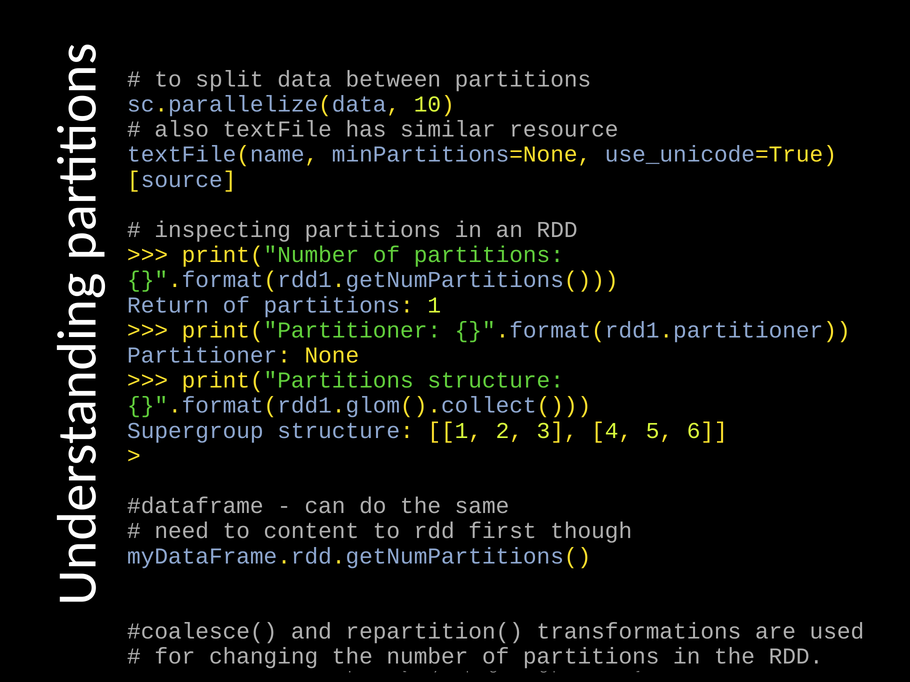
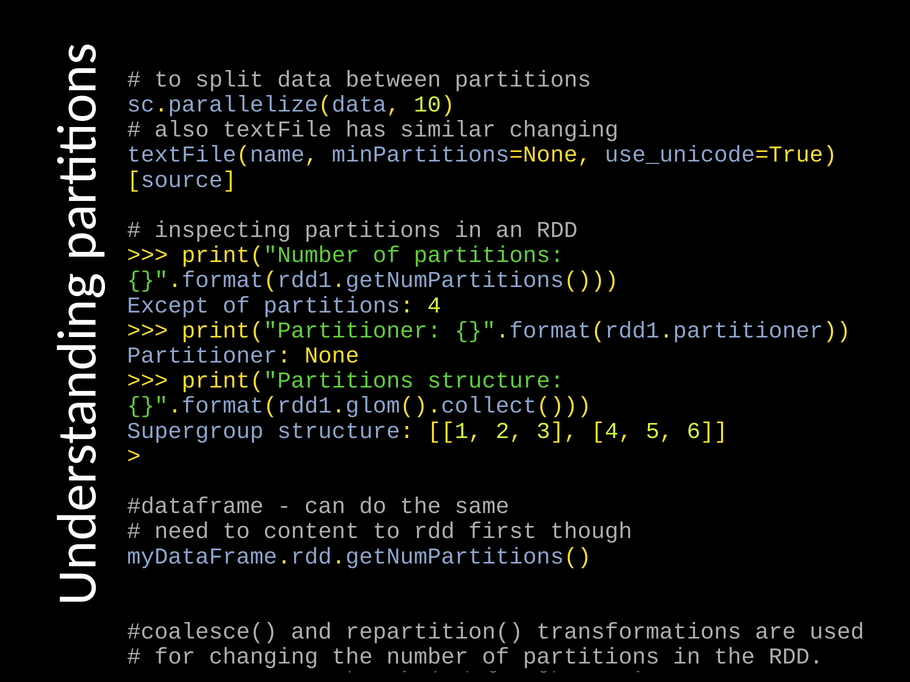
similar resource: resource -> changing
Return: Return -> Except
partitions 1: 1 -> 4
